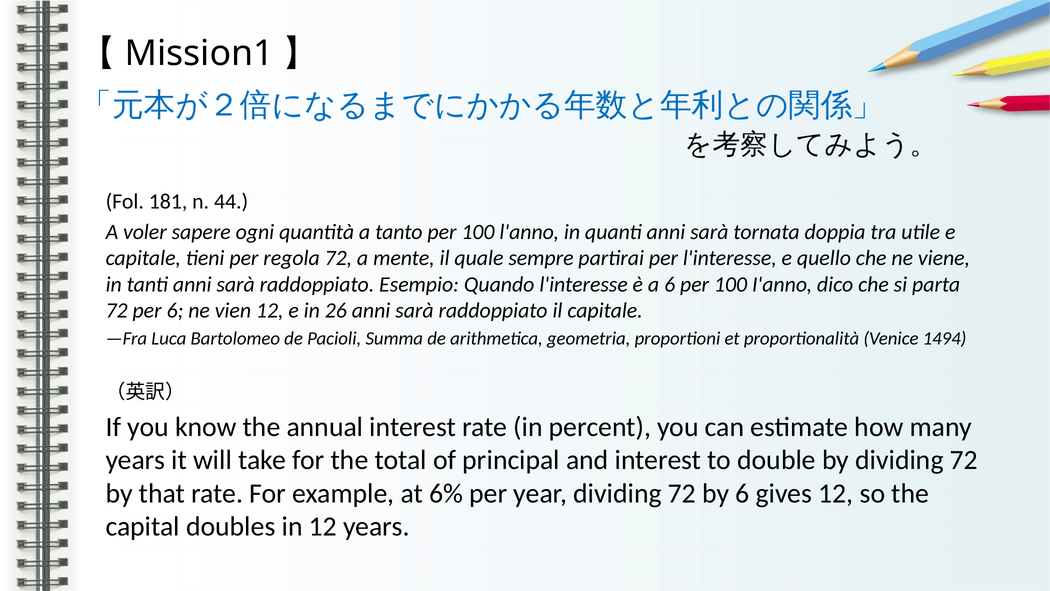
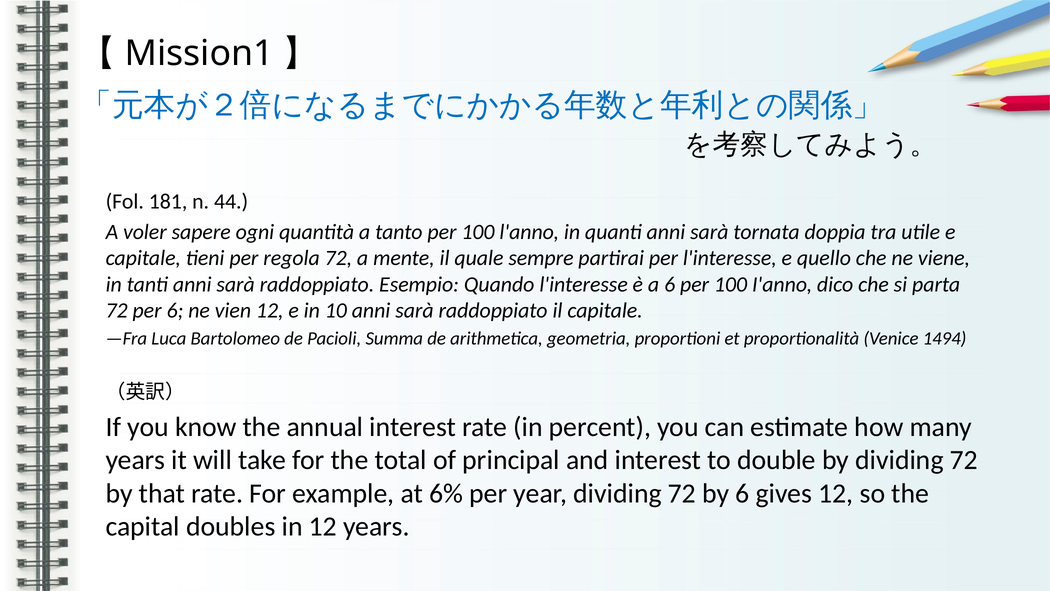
26: 26 -> 10
